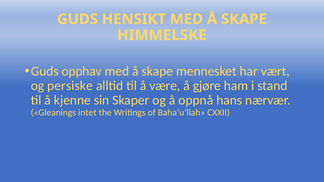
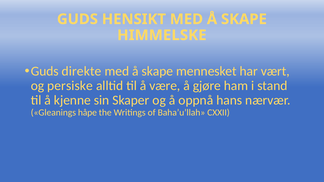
opphav: opphav -> direkte
intet: intet -> håpe
